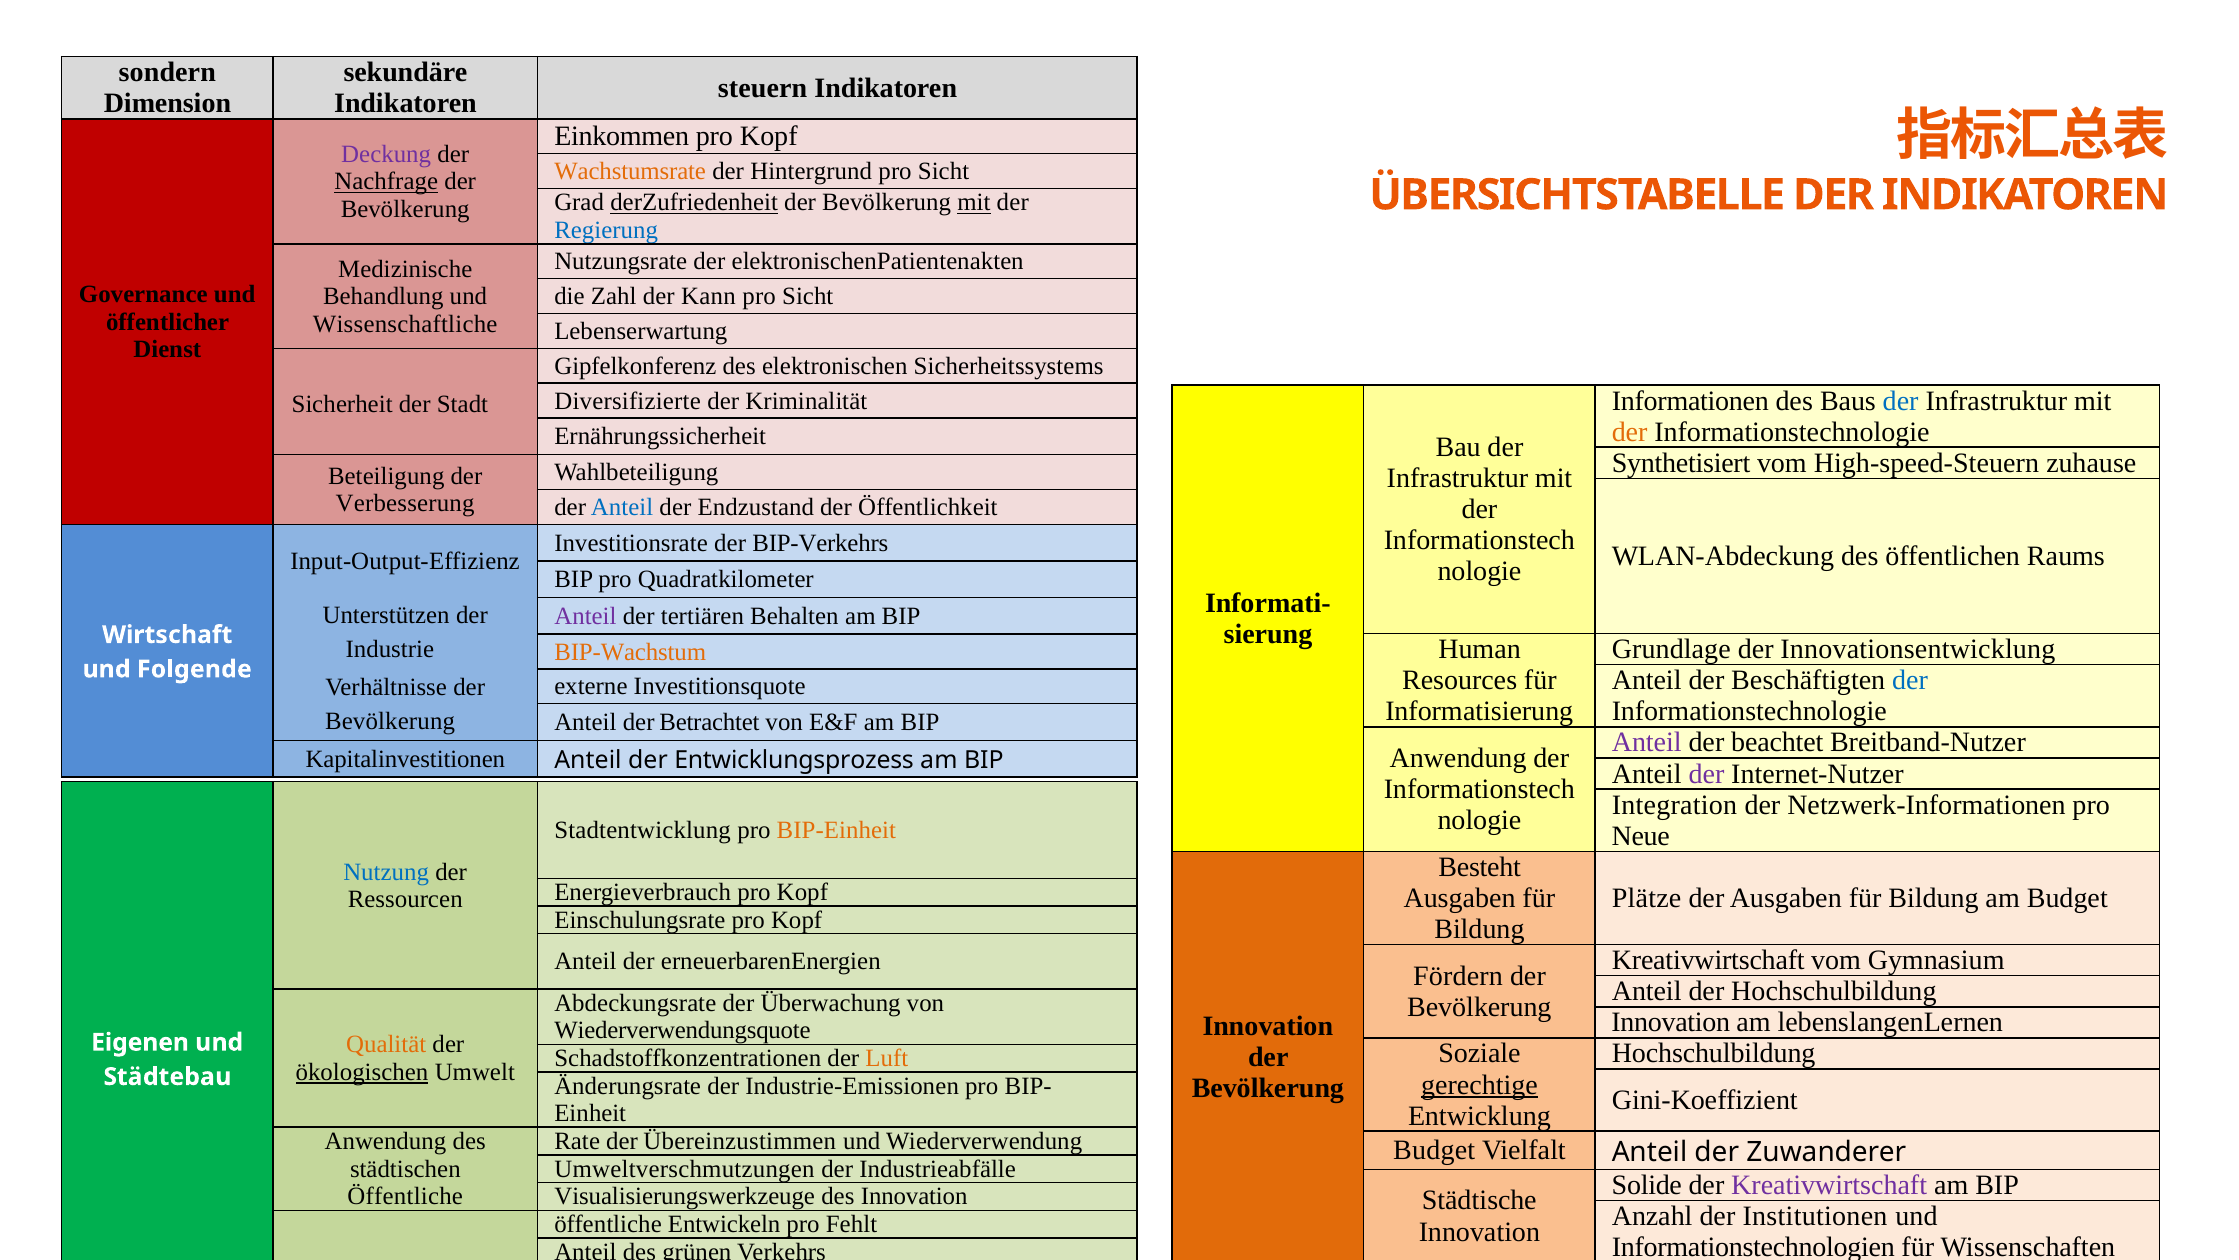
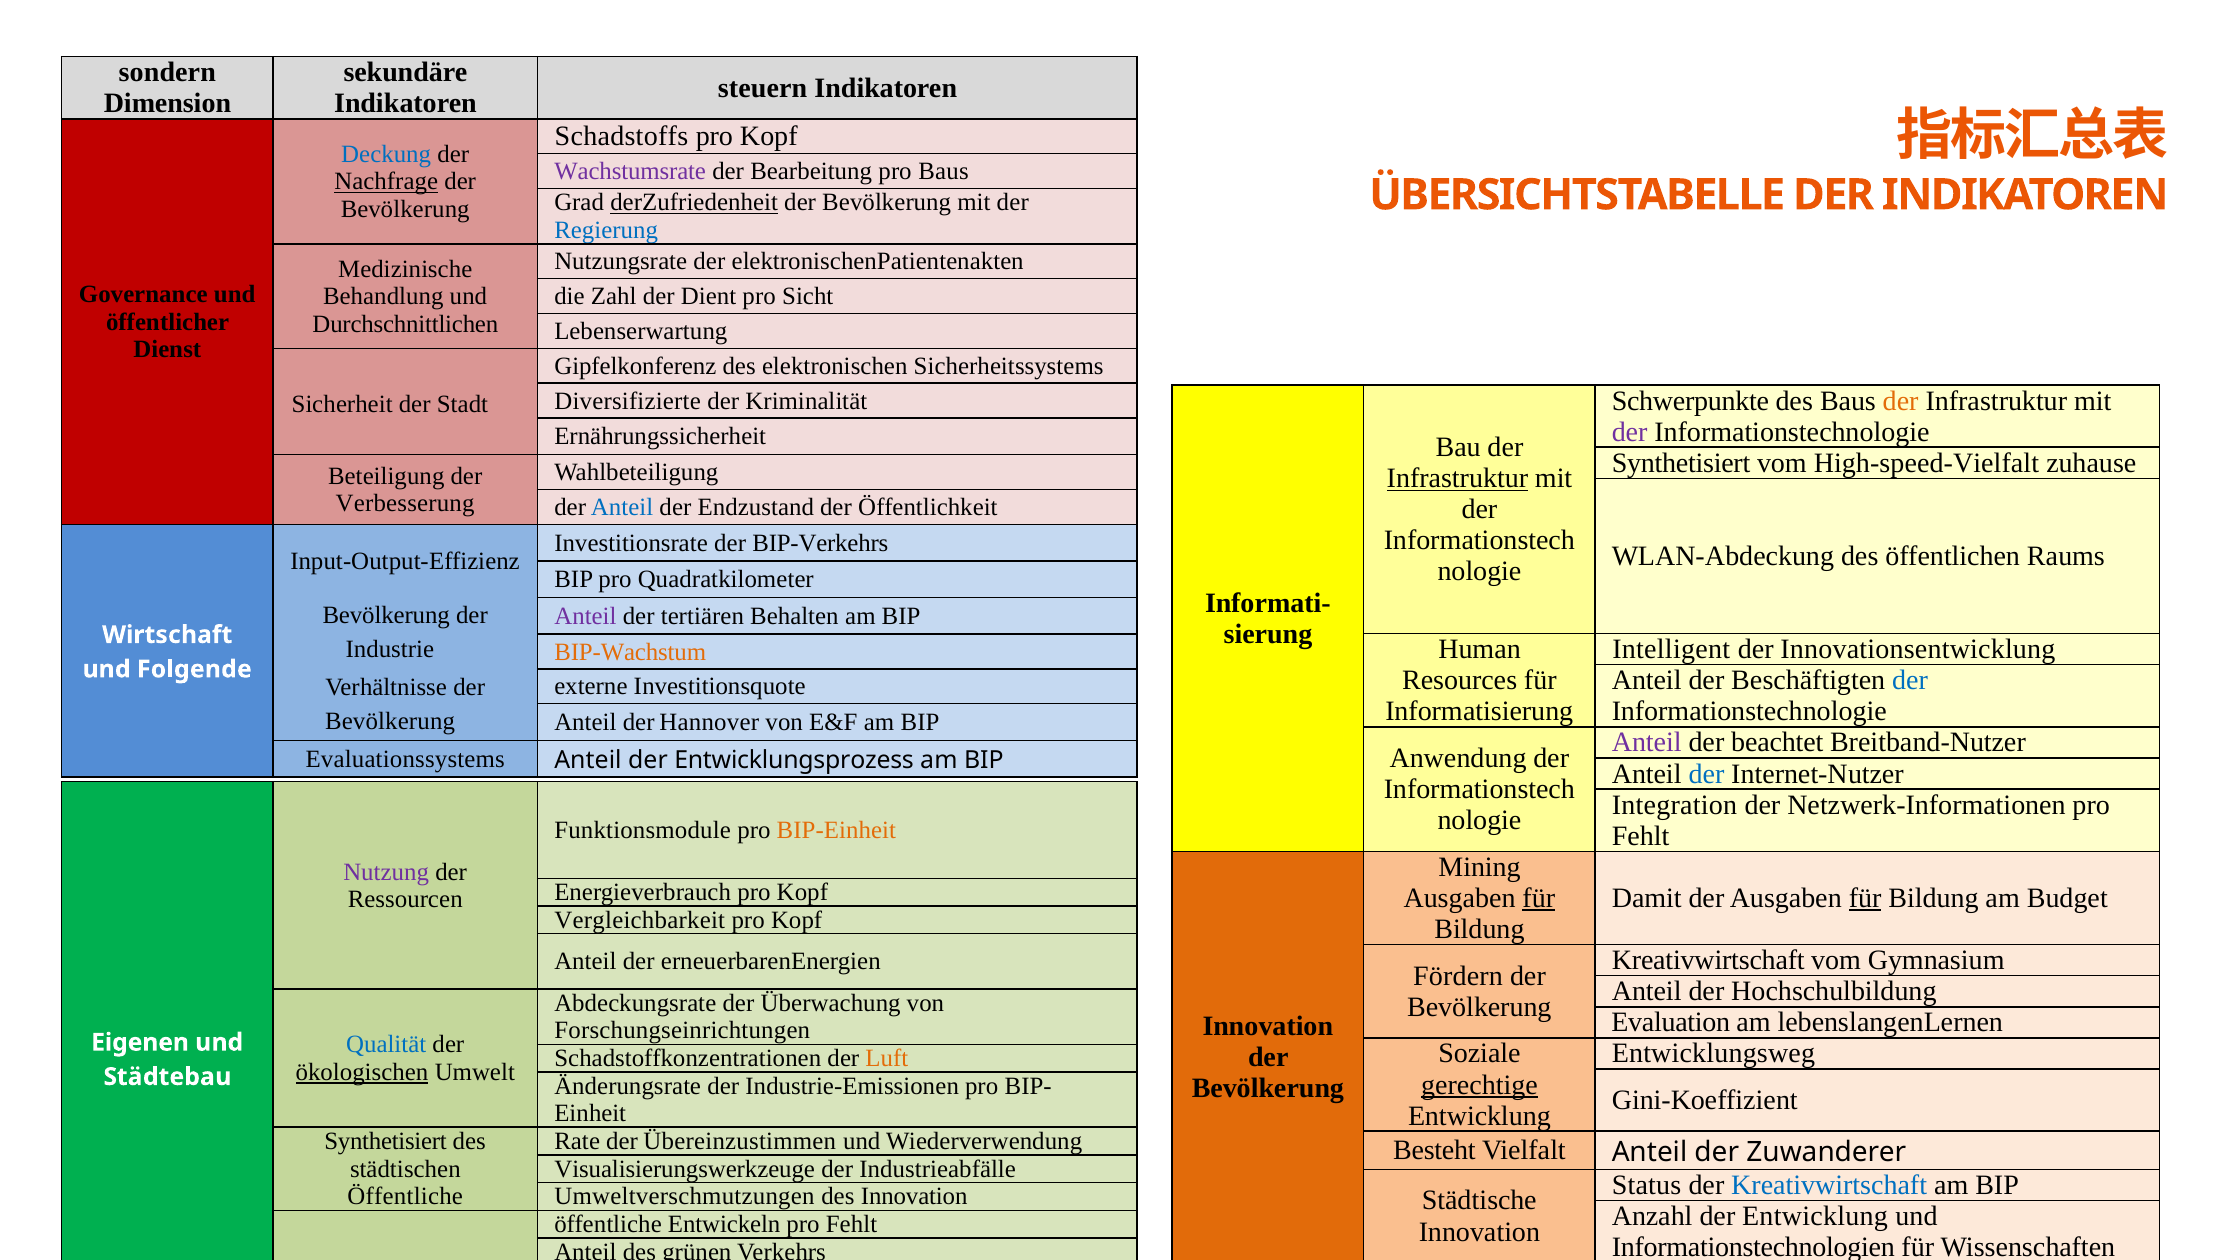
Einkommen: Einkommen -> Schadstoffs
Deckung colour: purple -> blue
Wachstumsrate colour: orange -> purple
Hintergrund: Hintergrund -> Bearbeitung
Sicht at (944, 171): Sicht -> Baus
mit at (974, 203) underline: present -> none
Kann: Kann -> Dient
Wissenschaftliche: Wissenschaftliche -> Durchschnittlichen
Informationen: Informationen -> Schwerpunkte
der at (1901, 401) colour: blue -> orange
der at (1630, 432) colour: orange -> purple
High-speed-Steuern: High-speed-Steuern -> High-speed-Vielfalt
Infrastruktur at (1457, 478) underline: none -> present
Unterstützen at (386, 615): Unterstützen -> Bevölkerung
Grundlage: Grundlage -> Intelligent
Betrachtet: Betrachtet -> Hannover
Kapitalinvestitionen: Kapitalinvestitionen -> Evaluationssystems
der at (1707, 774) colour: purple -> blue
Stadtentwicklung: Stadtentwicklung -> Funktionsmodule
Neue at (1641, 836): Neue -> Fehlt
Besteht: Besteht -> Mining
Nutzung colour: blue -> purple
für at (1539, 898) underline: none -> present
Plätze: Plätze -> Damit
für at (1865, 898) underline: none -> present
Einschulungsrate: Einschulungsrate -> Vergleichbarkeit
Innovation at (1671, 1022): Innovation -> Evaluation
Wiederverwendungsquote: Wiederverwendungsquote -> Forschungseinrichtungen
Qualität colour: orange -> blue
Hochschulbildung at (1714, 1053): Hochschulbildung -> Entwicklungsweg
Anwendung at (385, 1141): Anwendung -> Synthetisiert
Budget at (1434, 1150): Budget -> Besteht
Umweltverschmutzungen: Umweltverschmutzungen -> Visualisierungswerkzeuge
Solide: Solide -> Status
Kreativwirtschaft at (1829, 1185) colour: purple -> blue
Visualisierungswerkzeuge: Visualisierungswerkzeuge -> Umweltverschmutzungen
der Institutionen: Institutionen -> Entwicklung
